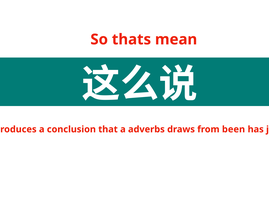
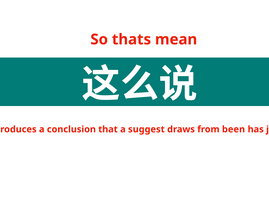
adverbs: adverbs -> suggest
